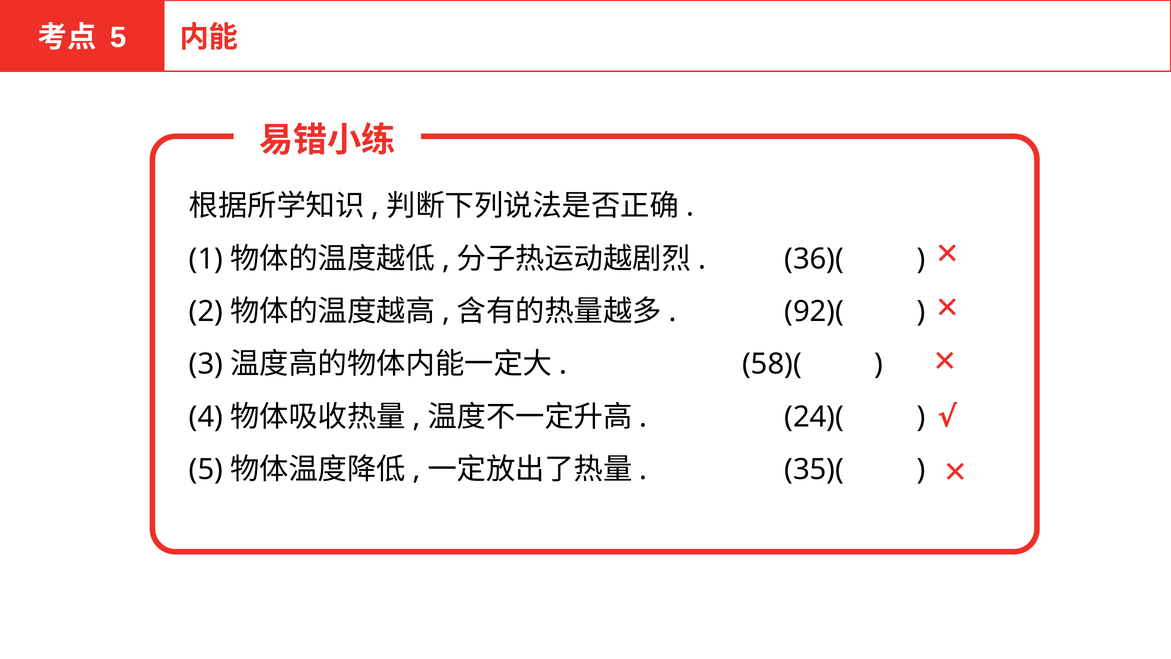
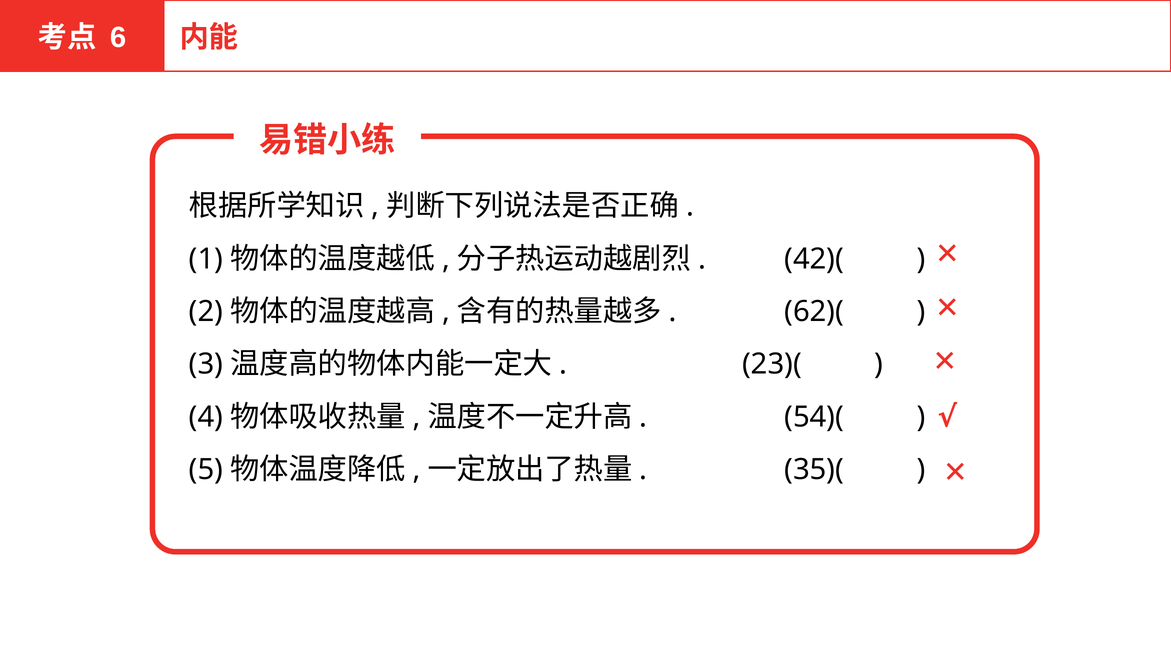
5 at (118, 38): 5 -> 6
36)(: 36)( -> 42)(
92)(: 92)( -> 62)(
58)(: 58)( -> 23)(
24)(: 24)( -> 54)(
